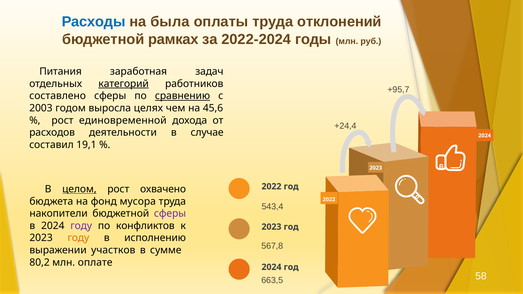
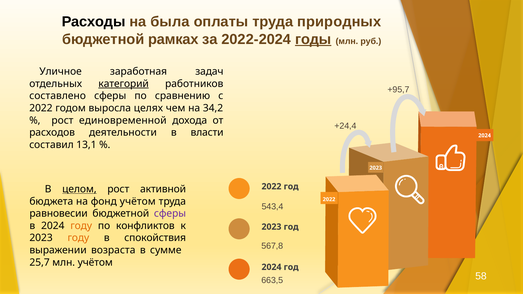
Расходы colour: blue -> black
отклонений: отклонений -> природных
годы underline: none -> present
Питания: Питания -> Уличное
сравнению underline: present -> none
2003 at (41, 108): 2003 -> 2022
45,6: 45,6 -> 34,2
случае: случае -> власти
19,1: 19,1 -> 13,1
охвачено: охвачено -> активной
фонд мусора: мусора -> учётом
накопители: накопители -> равновесии
году at (81, 226) colour: purple -> orange
исполнению: исполнению -> спокойствия
участков: участков -> возраста
80,2: 80,2 -> 25,7
млн оплате: оплате -> учётом
